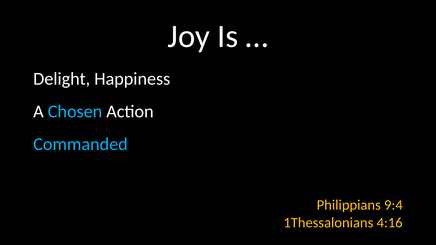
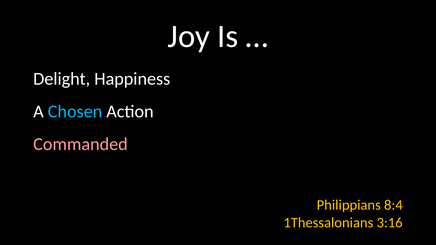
Commanded colour: light blue -> pink
9:4: 9:4 -> 8:4
4:16: 4:16 -> 3:16
